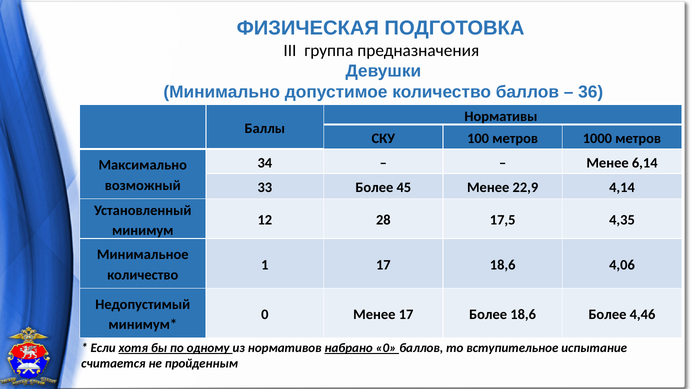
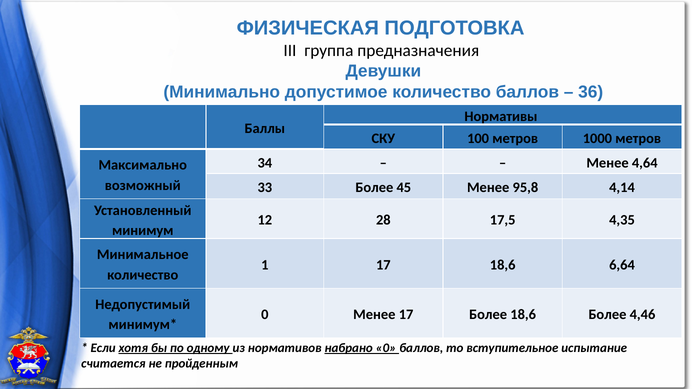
6,14: 6,14 -> 4,64
22,9: 22,9 -> 95,8
4,06: 4,06 -> 6,64
